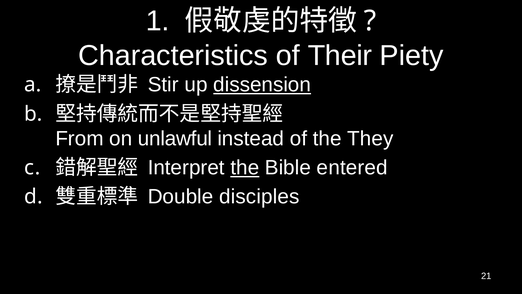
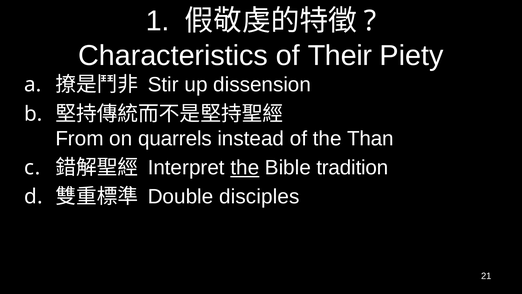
dissension underline: present -> none
unlawful: unlawful -> quarrels
They: They -> Than
entered: entered -> tradition
